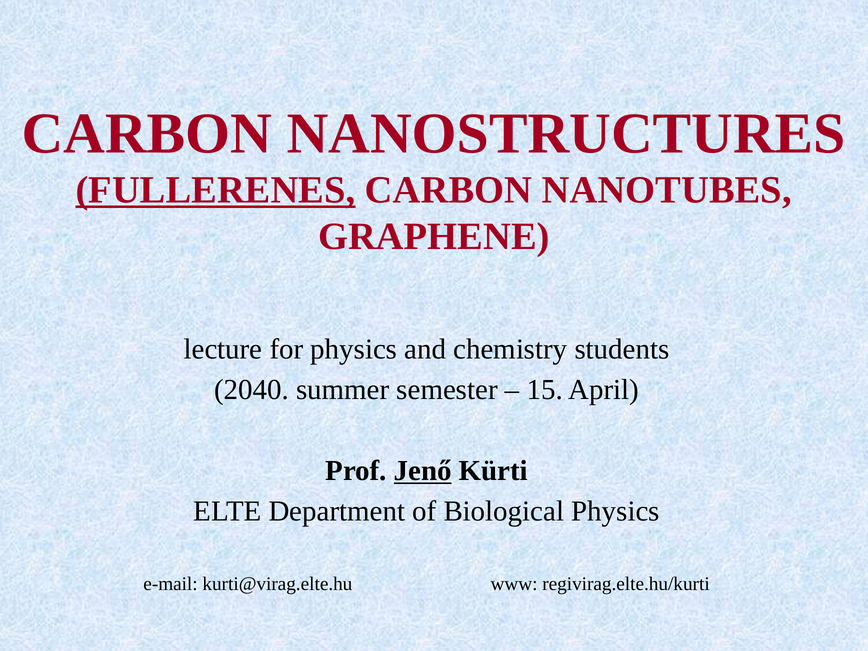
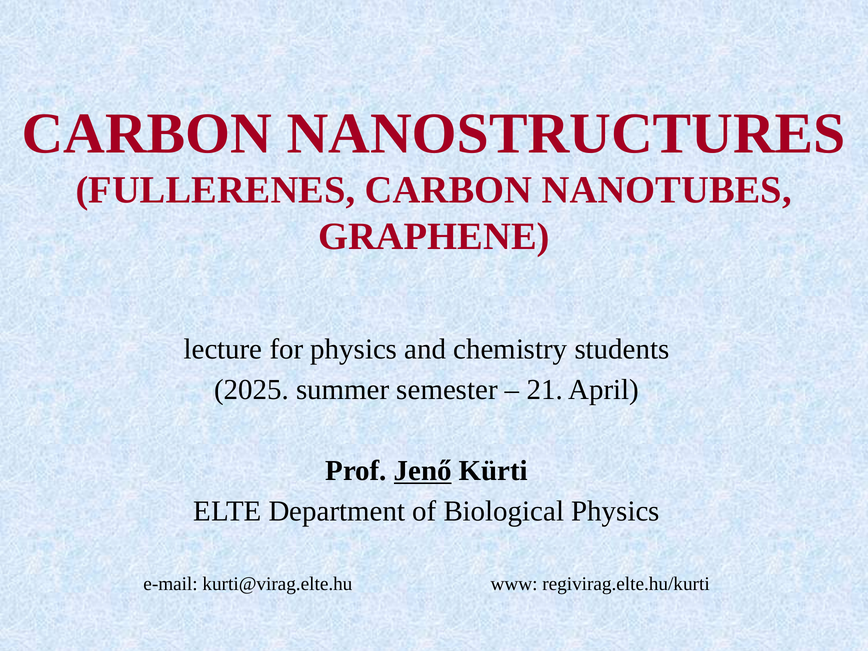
FULLERENES underline: present -> none
2040: 2040 -> 2025
15: 15 -> 21
